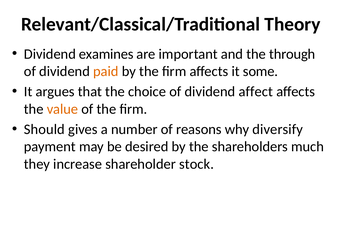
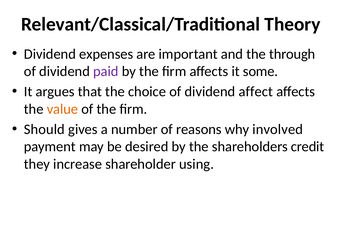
examines: examines -> expenses
paid colour: orange -> purple
diversify: diversify -> involved
much: much -> credit
stock: stock -> using
